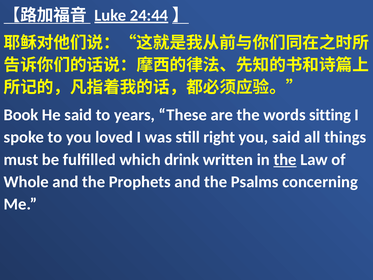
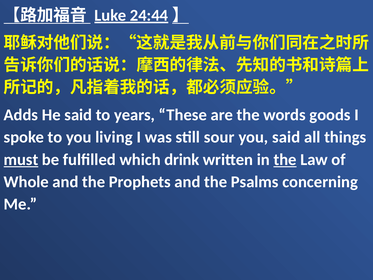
Book: Book -> Adds
sitting: sitting -> goods
loved: loved -> living
right: right -> sour
must underline: none -> present
